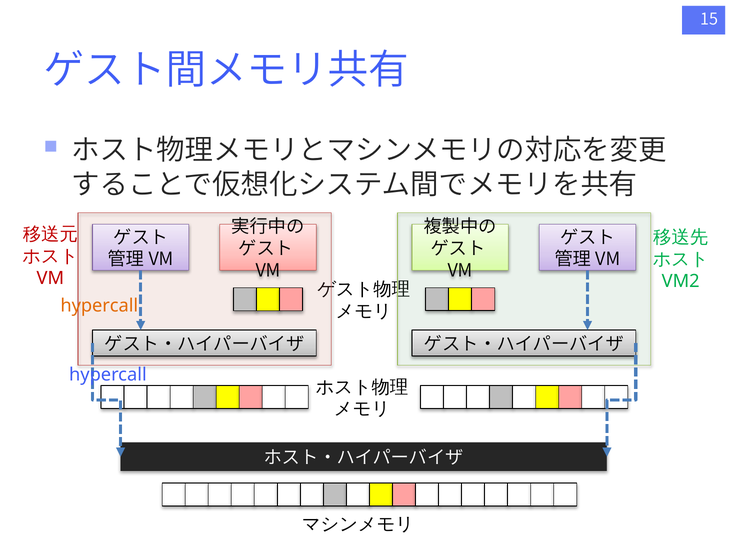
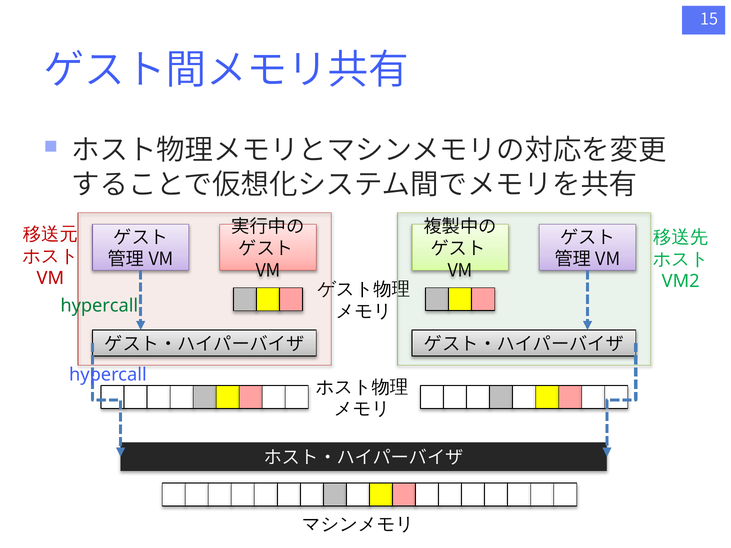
hypercall at (99, 306) colour: orange -> green
